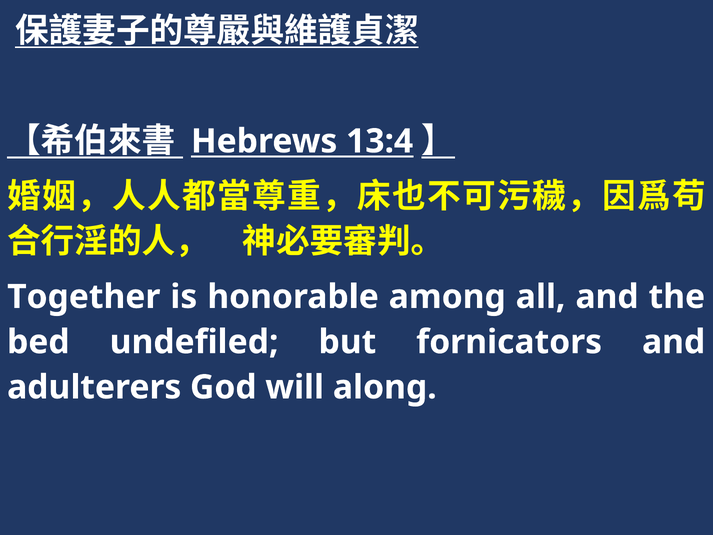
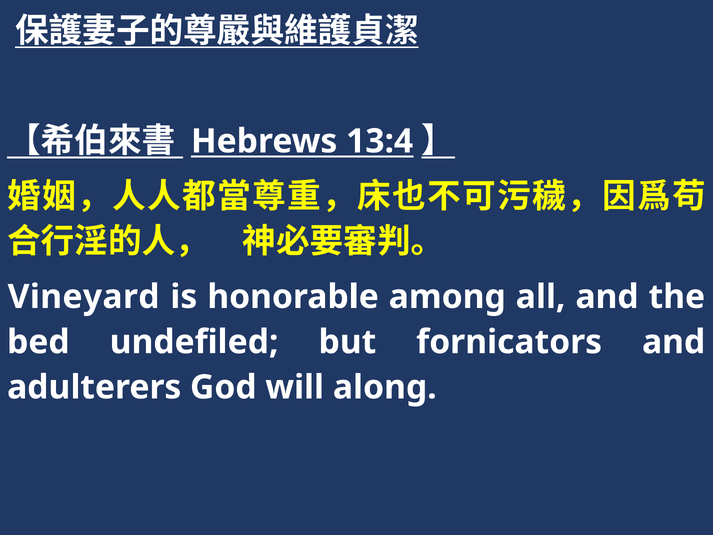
Together: Together -> Vineyard
